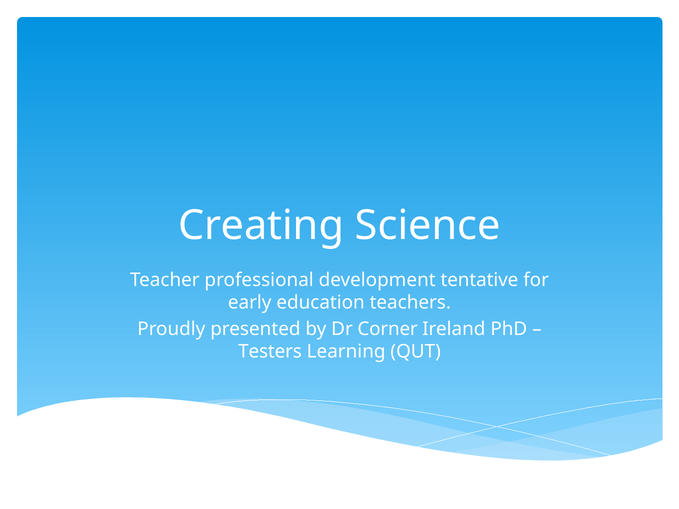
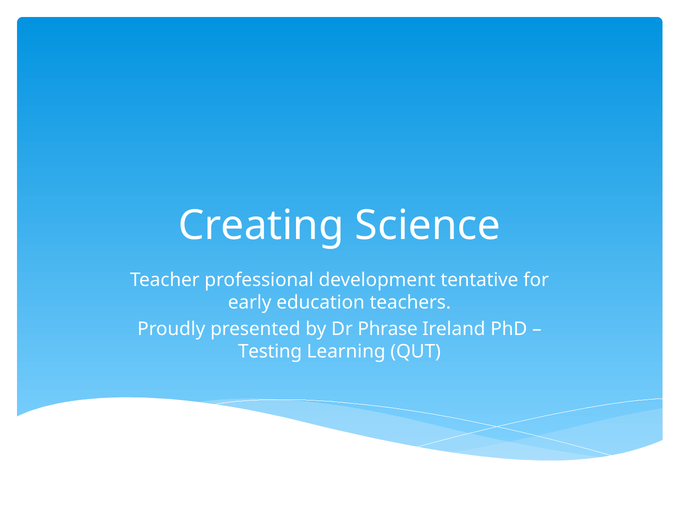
Corner: Corner -> Phrase
Testers: Testers -> Testing
